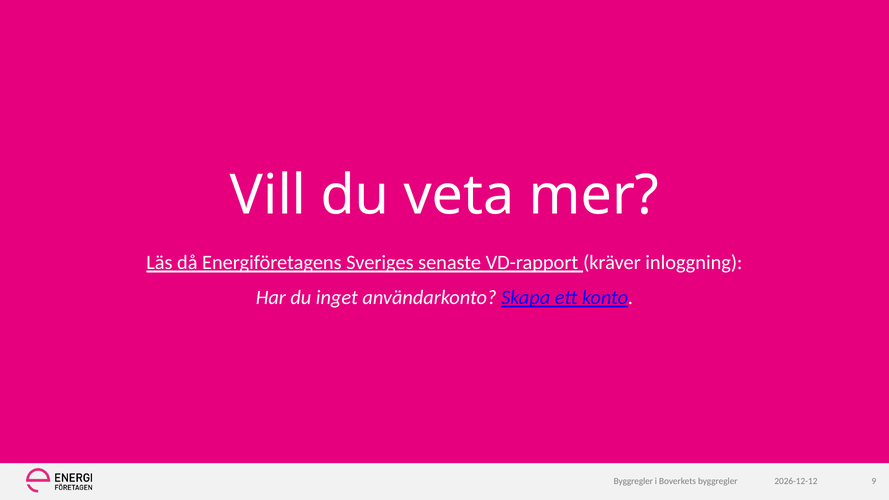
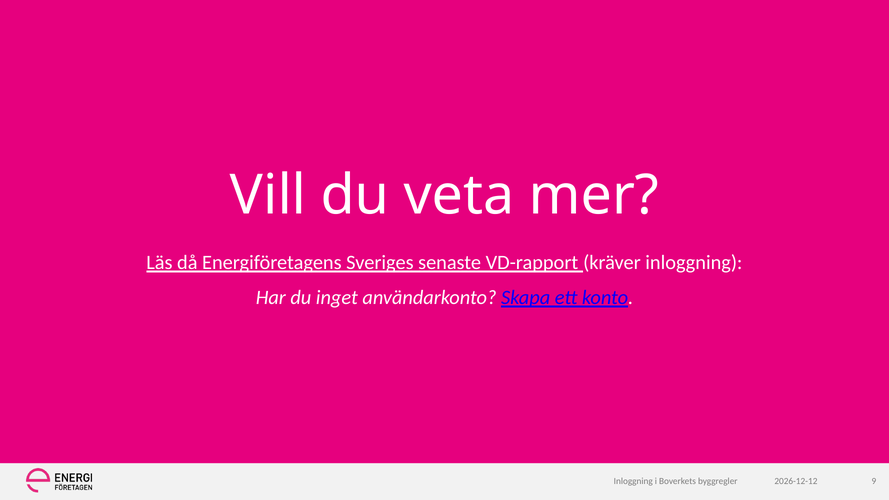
Byggregler at (633, 481): Byggregler -> Inloggning
